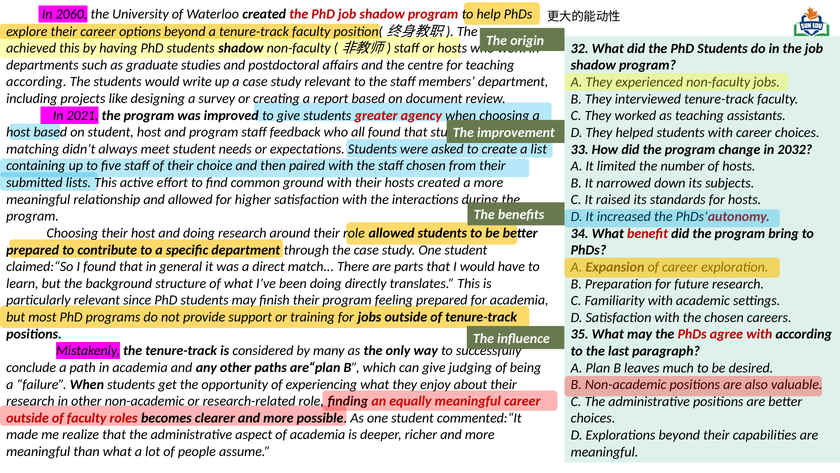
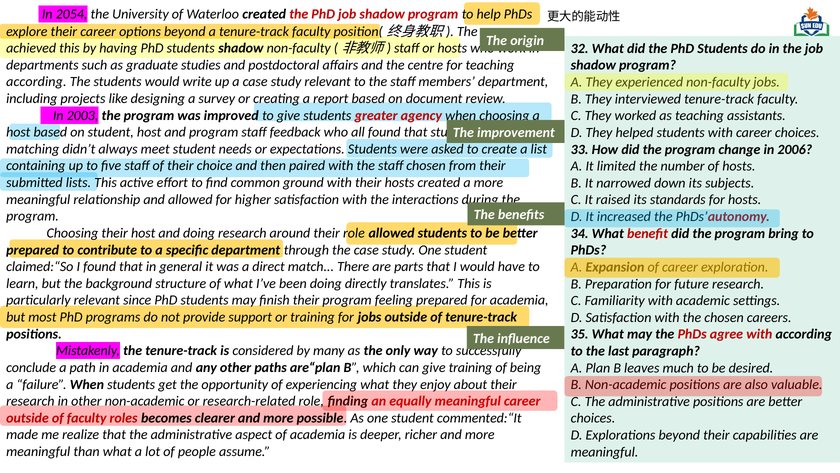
2060: 2060 -> 2054
2021: 2021 -> 2003
2032: 2032 -> 2006
give judging: judging -> training
